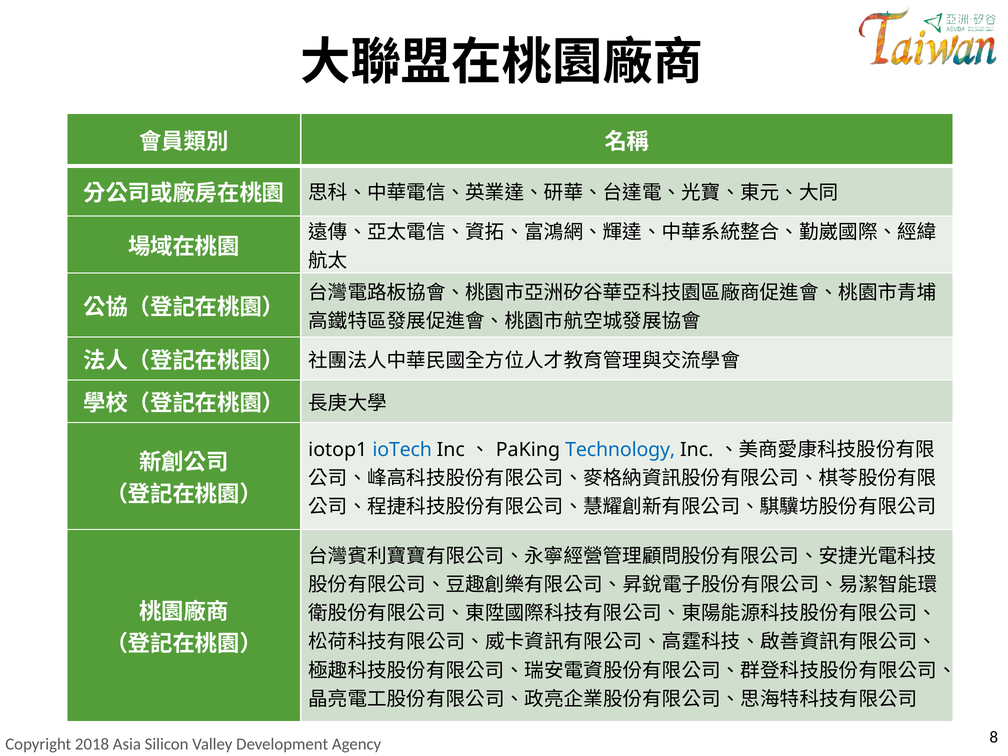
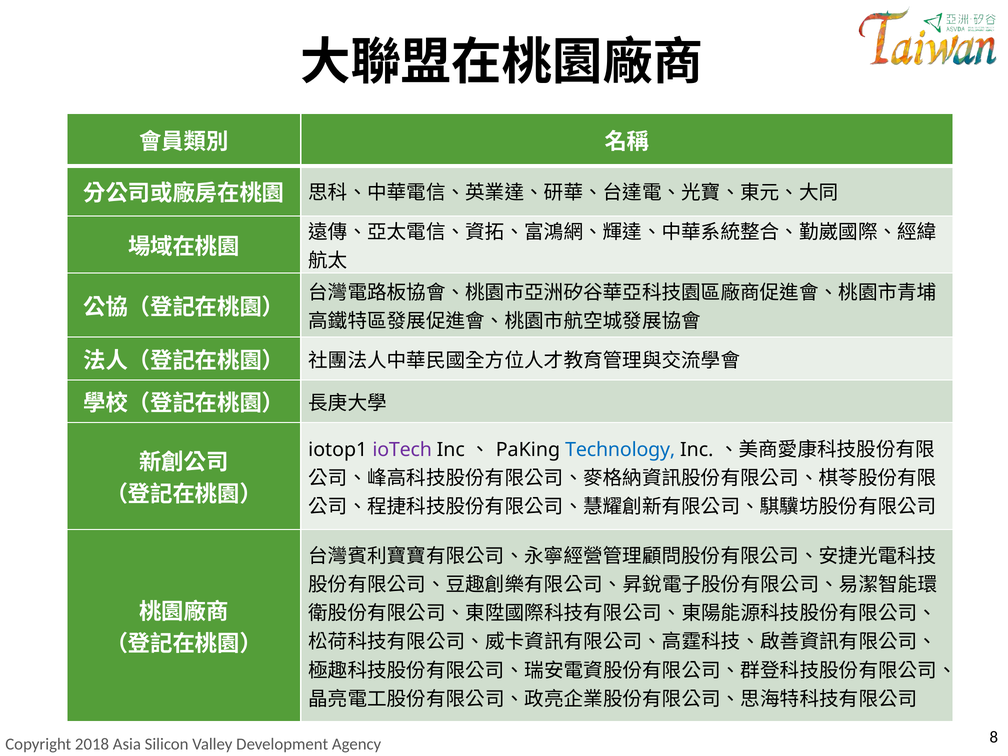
ioTech colour: blue -> purple
